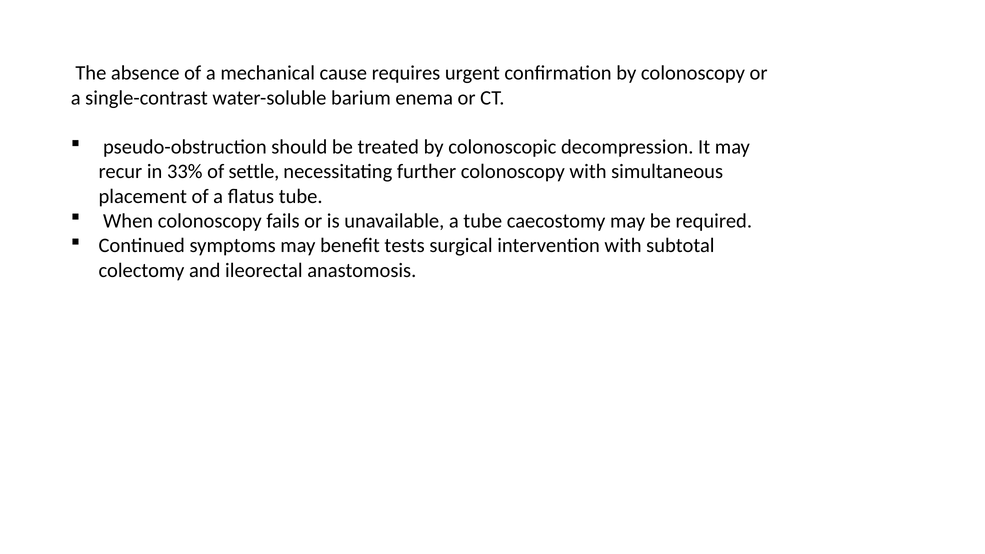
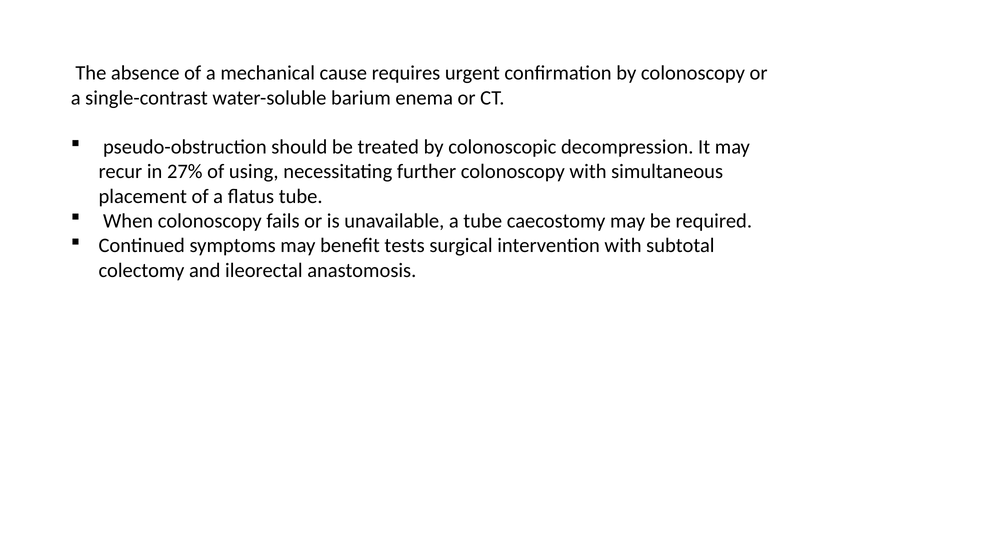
33%: 33% -> 27%
settle: settle -> using
